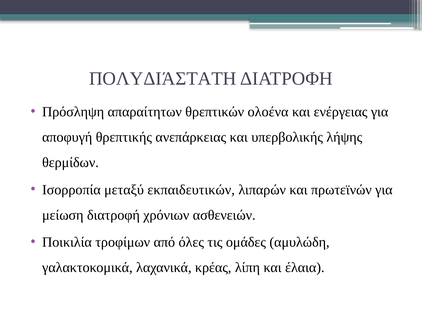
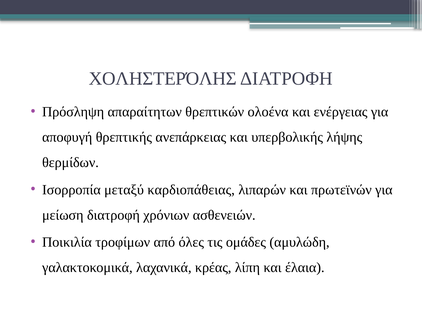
ΠΟΛΥΔΙΆΣΤΑΤΗ: ΠΟΛΥΔΙΆΣΤΑΤΗ -> ΧΟΛΗΣΤΕΡΌΛΗΣ
εκπαιδευτικών: εκπαιδευτικών -> καρδιοπάθειας
